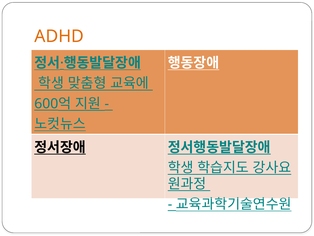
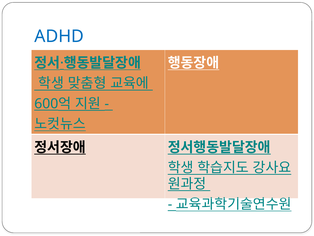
ADHD colour: orange -> blue
